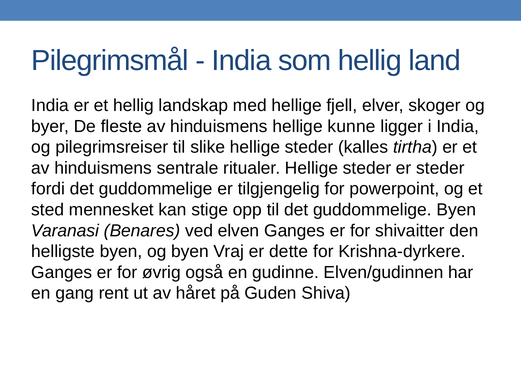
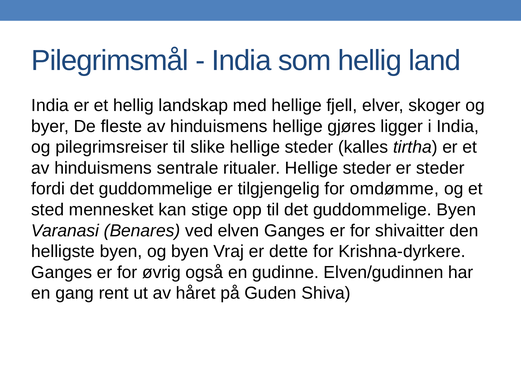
kunne: kunne -> gjøres
powerpoint: powerpoint -> omdømme
